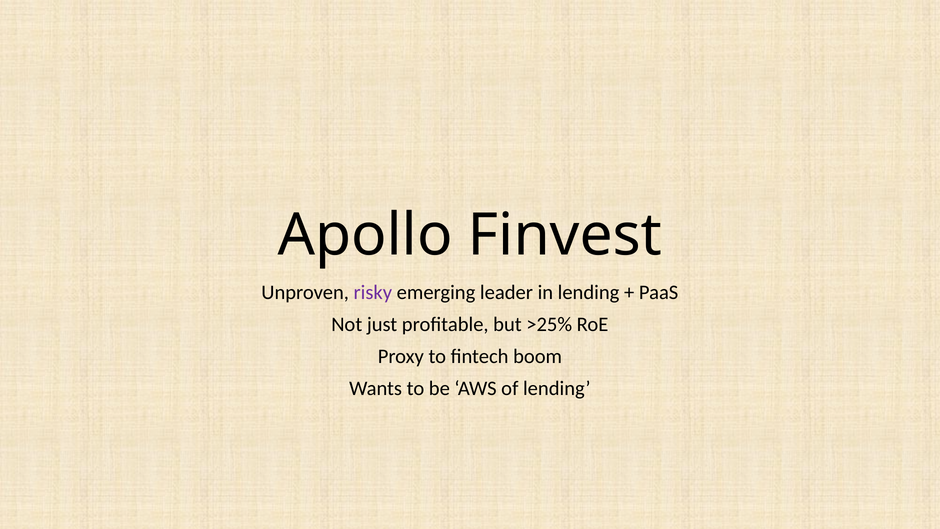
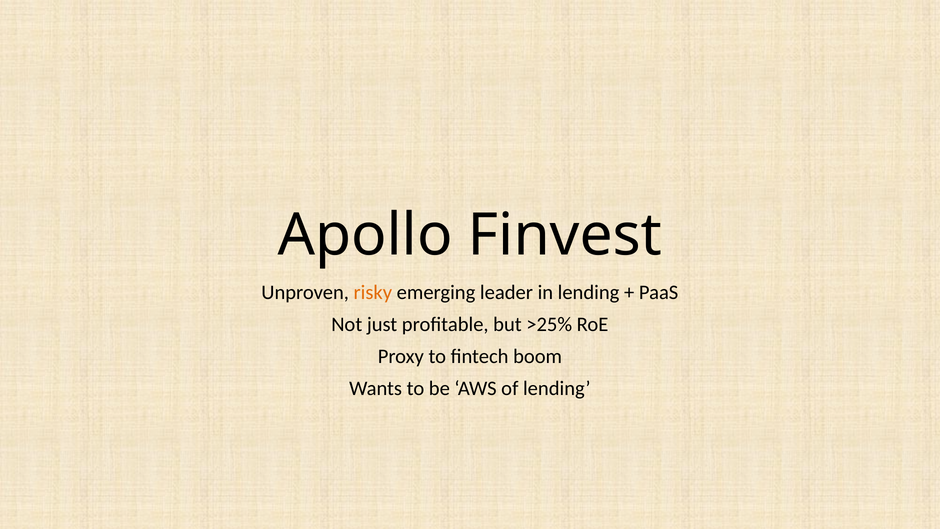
risky colour: purple -> orange
